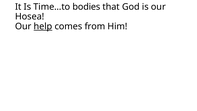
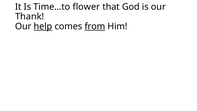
bodies: bodies -> flower
Hosea: Hosea -> Thank
from underline: none -> present
